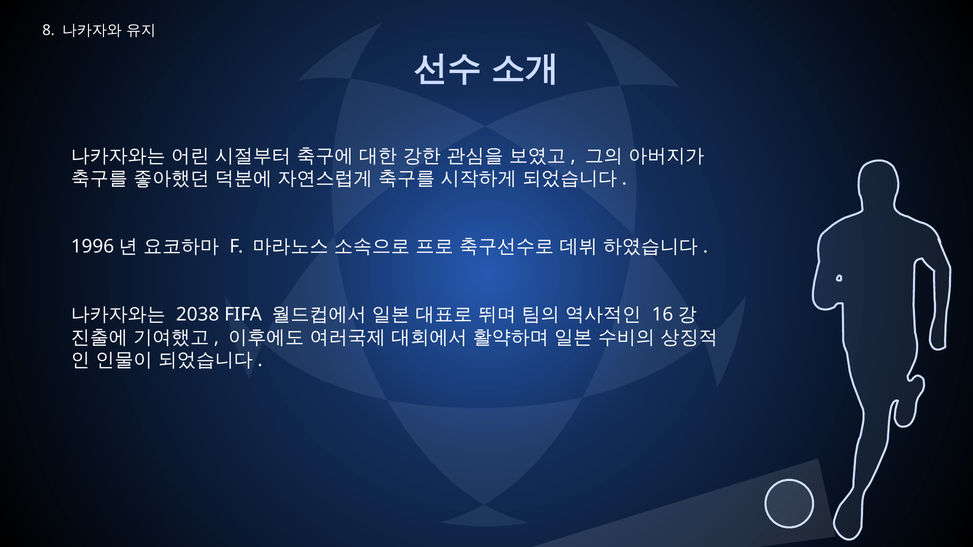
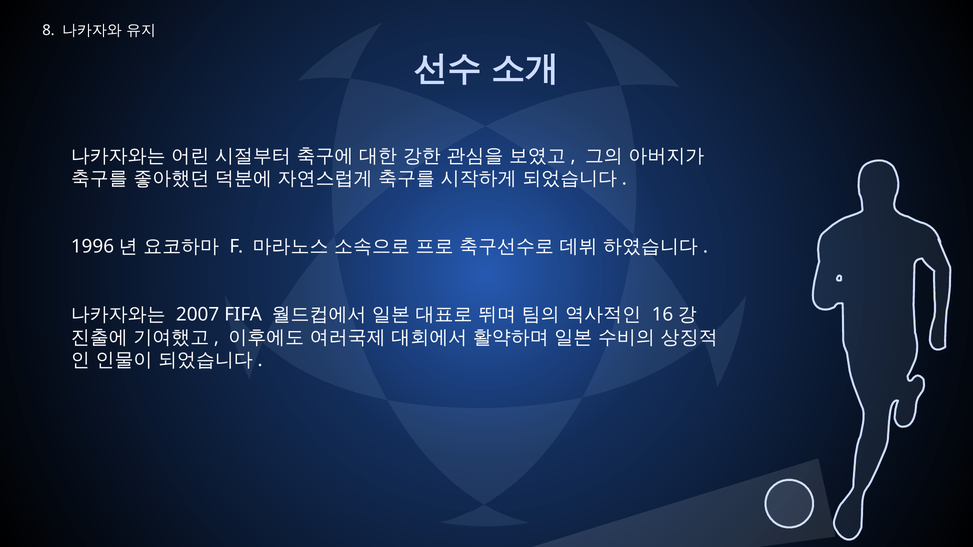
2038: 2038 -> 2007
